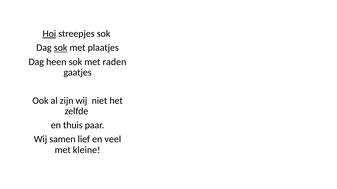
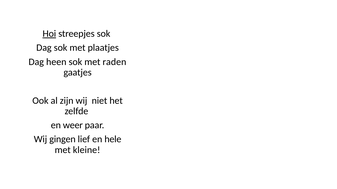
sok at (61, 48) underline: present -> none
thuis: thuis -> weer
samen: samen -> gingen
veel: veel -> hele
